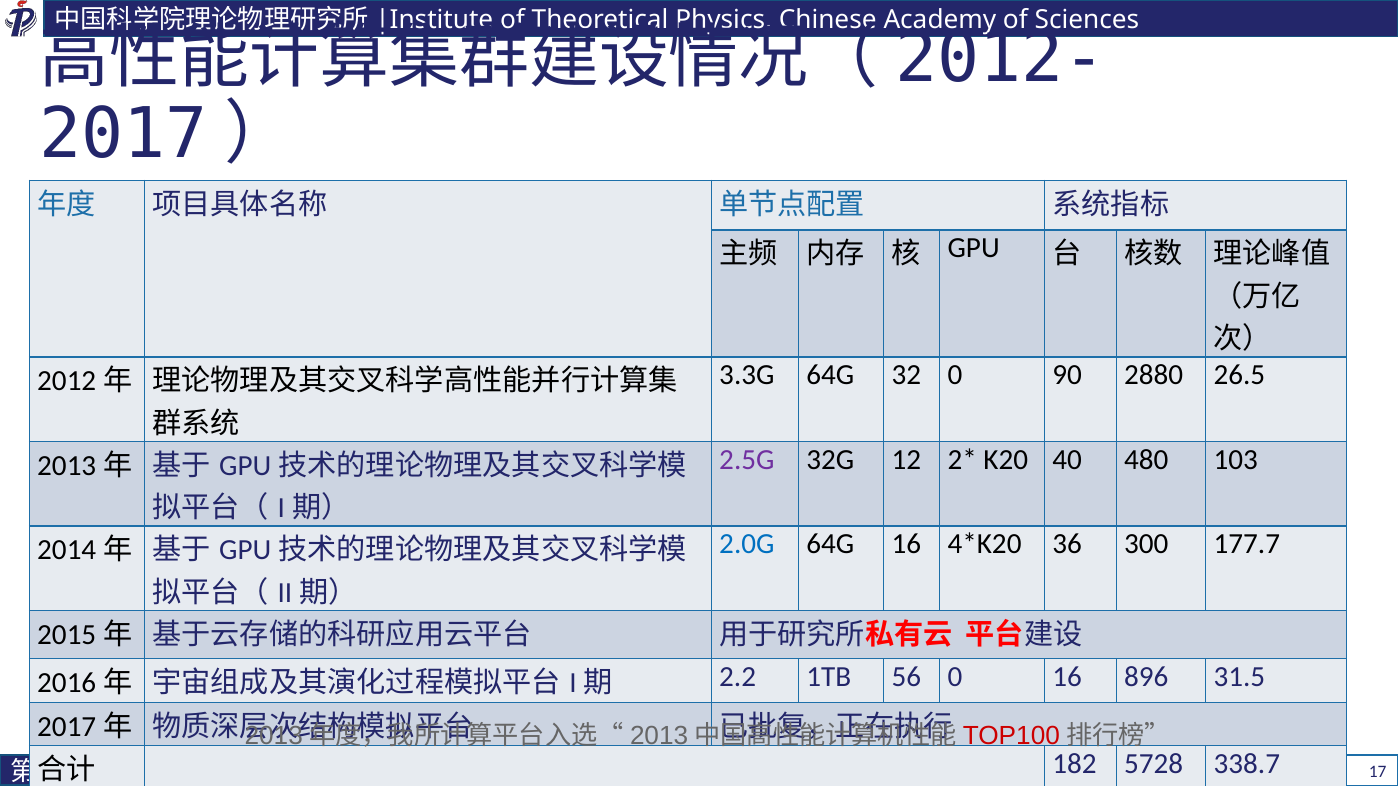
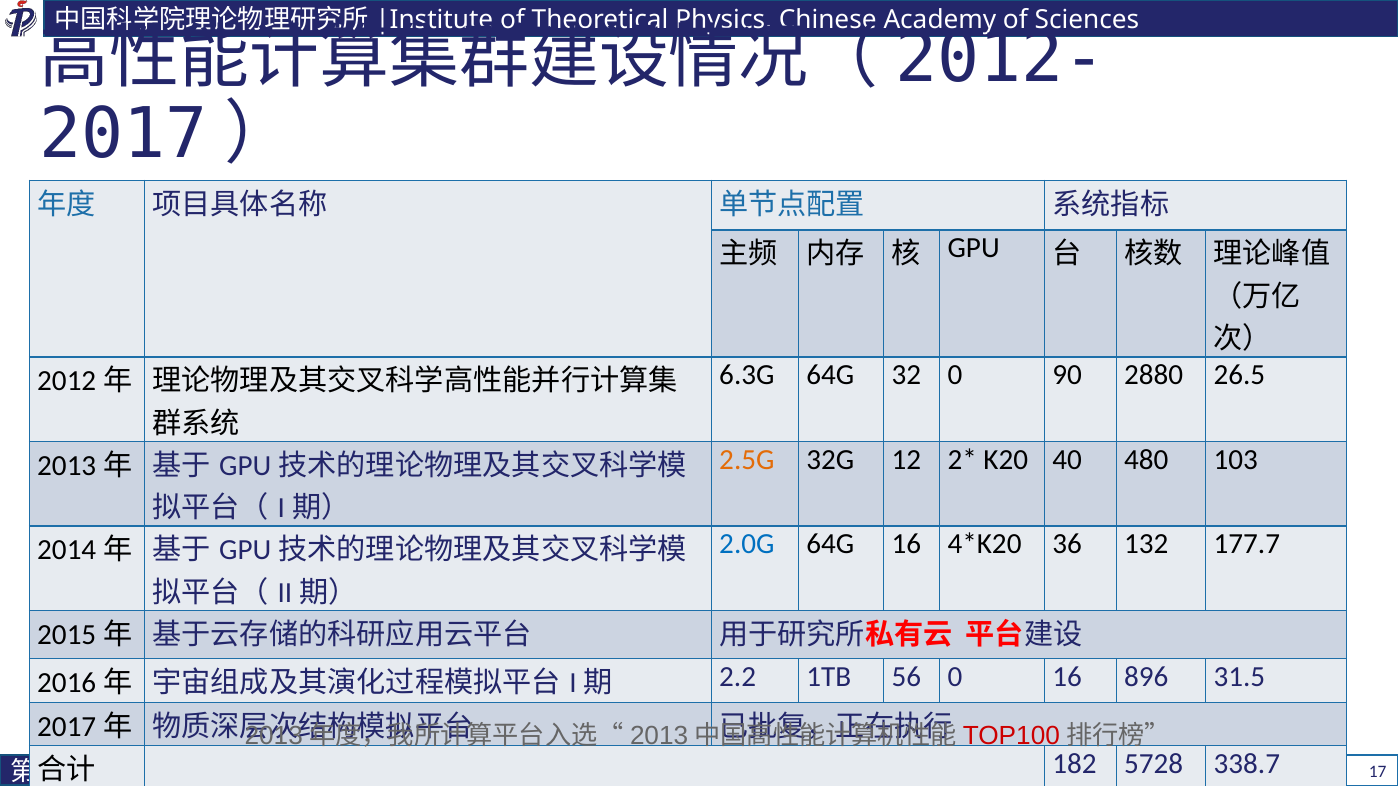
3.3G: 3.3G -> 6.3G
2.5G colour: purple -> orange
300: 300 -> 132
